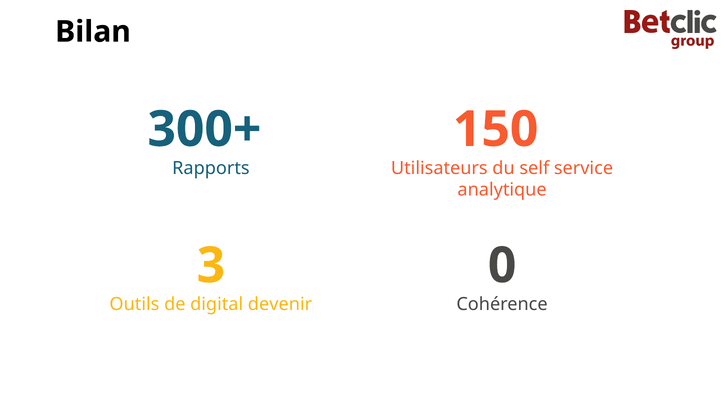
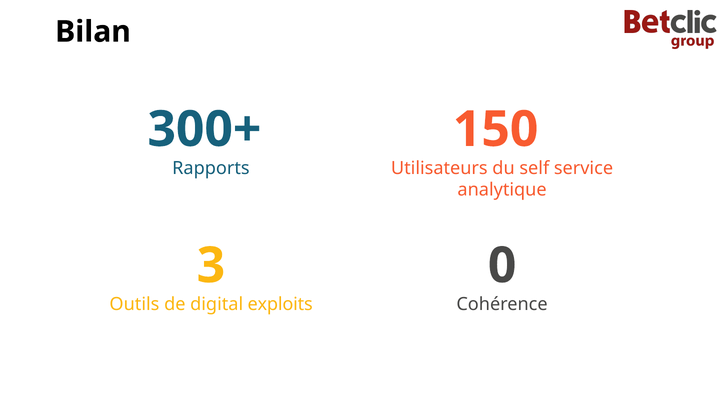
devenir: devenir -> exploits
